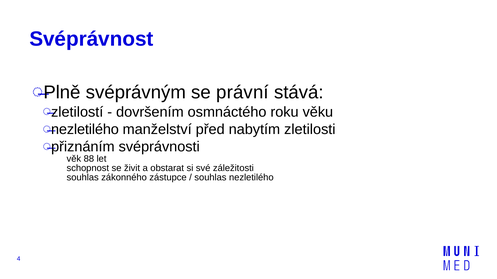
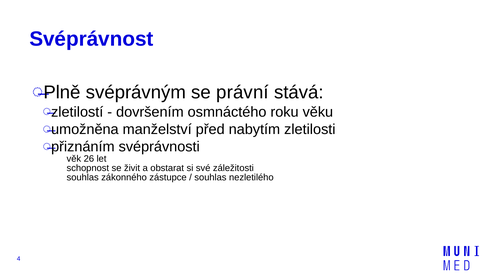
nezletilého at (85, 130): nezletilého -> umožněna
88: 88 -> 26
